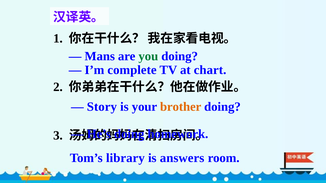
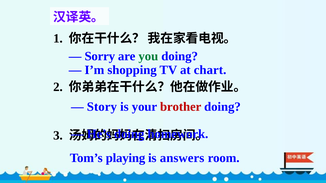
Mans: Mans -> Sorry
complete: complete -> shopping
brother colour: orange -> red
library: library -> playing
